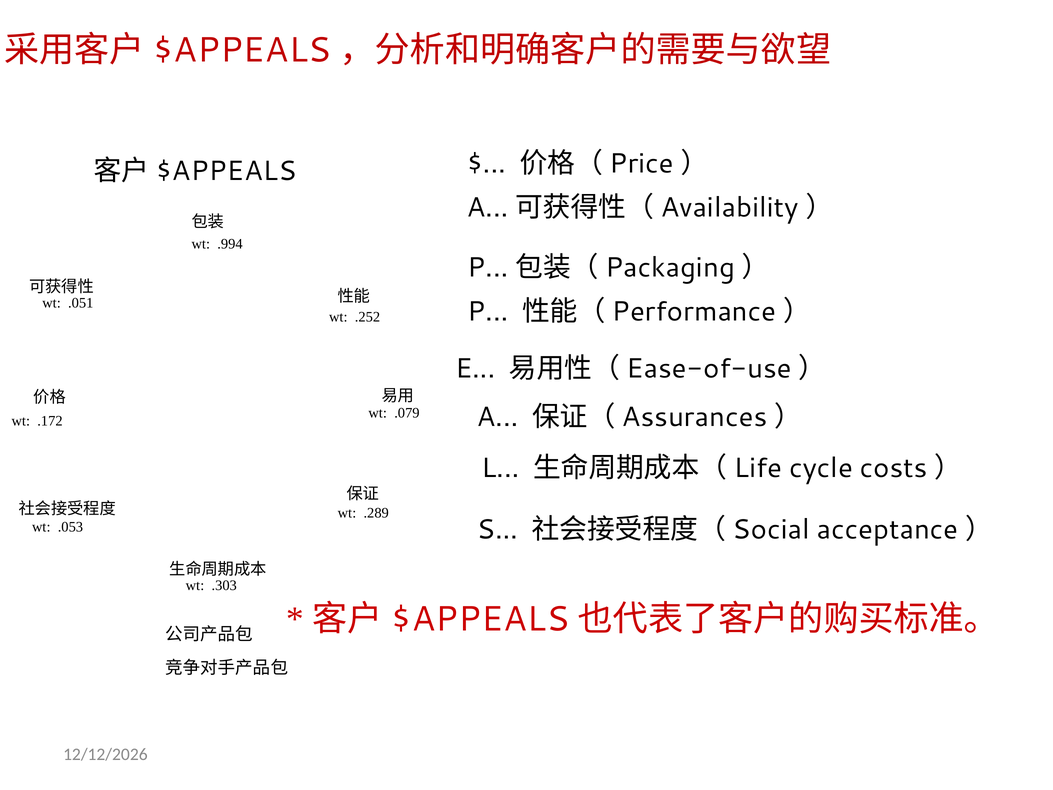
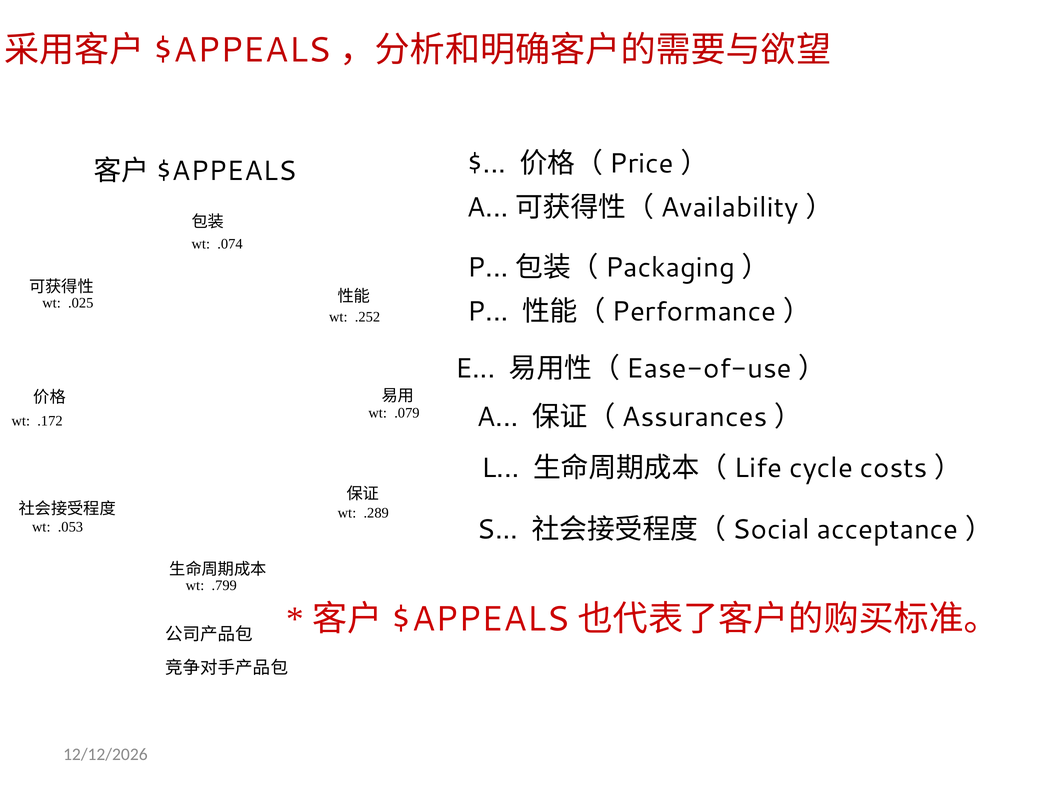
.994: .994 -> .074
.051: .051 -> .025
.303: .303 -> .799
